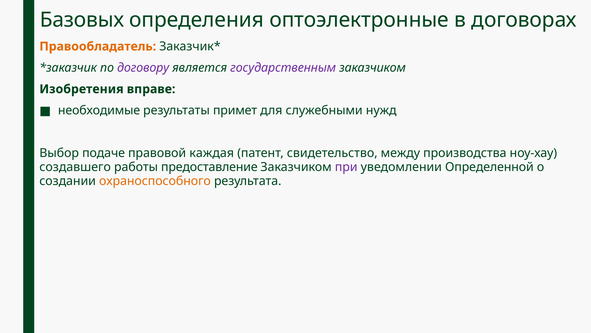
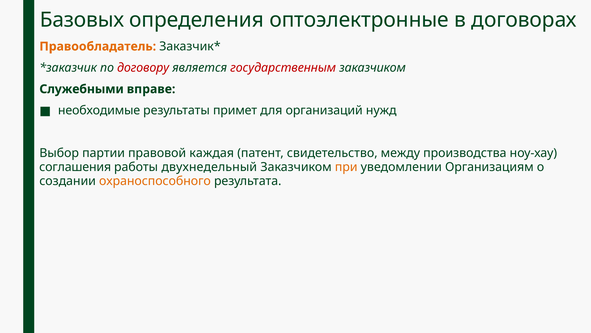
договору colour: purple -> red
государственным colour: purple -> red
Изобретения: Изобретения -> Служебными
служебными: служебными -> организаций
подаче: подаче -> партии
создавшего: создавшего -> соглашения
предоставление: предоставление -> двухнедельный
при colour: purple -> orange
Определенной: Определенной -> Организациям
